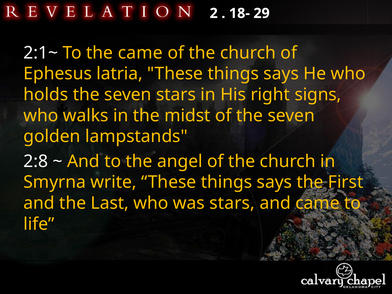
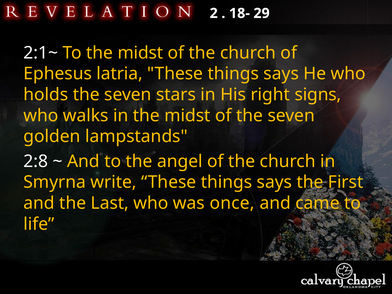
To the came: came -> midst
was stars: stars -> once
